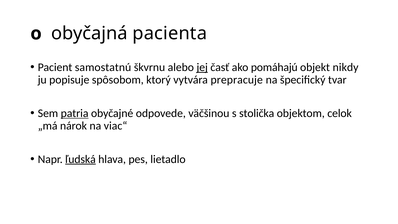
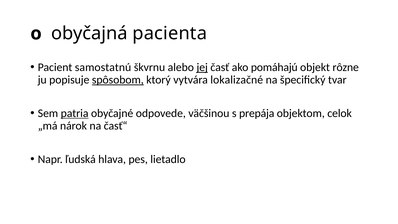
nikdy: nikdy -> rôzne
spôsobom underline: none -> present
prepracuje: prepracuje -> lokalizačné
stolička: stolička -> prepája
viac“: viac“ -> časť“
ľudská underline: present -> none
